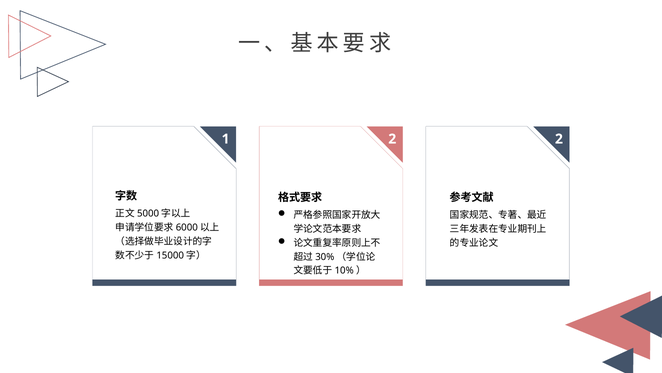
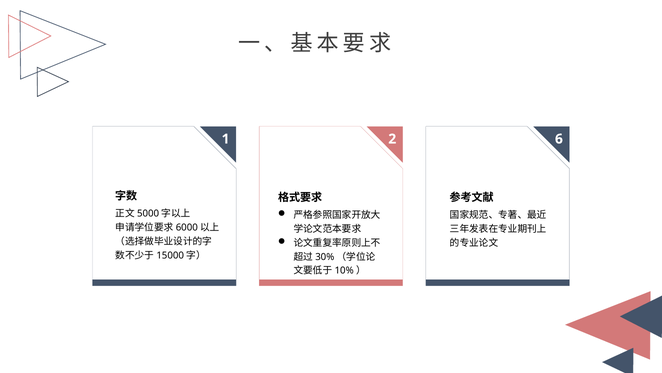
1 2: 2 -> 6
